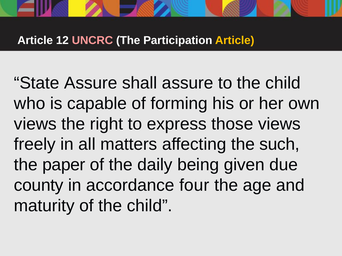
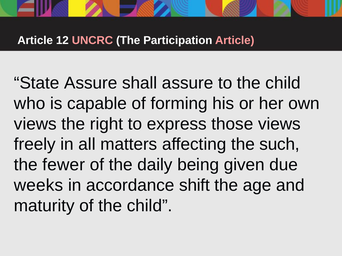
Article at (235, 40) colour: yellow -> pink
paper: paper -> fewer
county: county -> weeks
four: four -> shift
